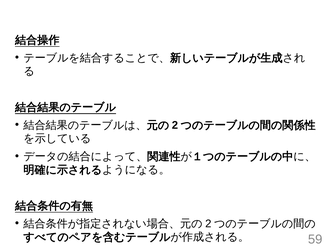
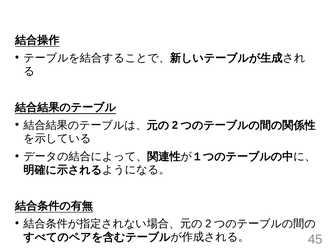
59: 59 -> 45
